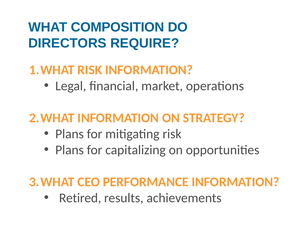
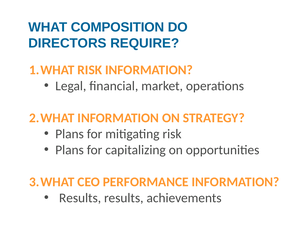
Retired at (80, 198): Retired -> Results
